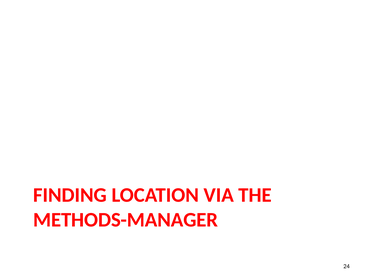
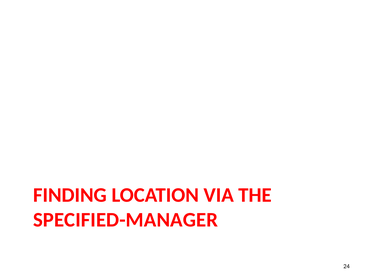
METHODS-MANAGER: METHODS-MANAGER -> SPECIFIED-MANAGER
